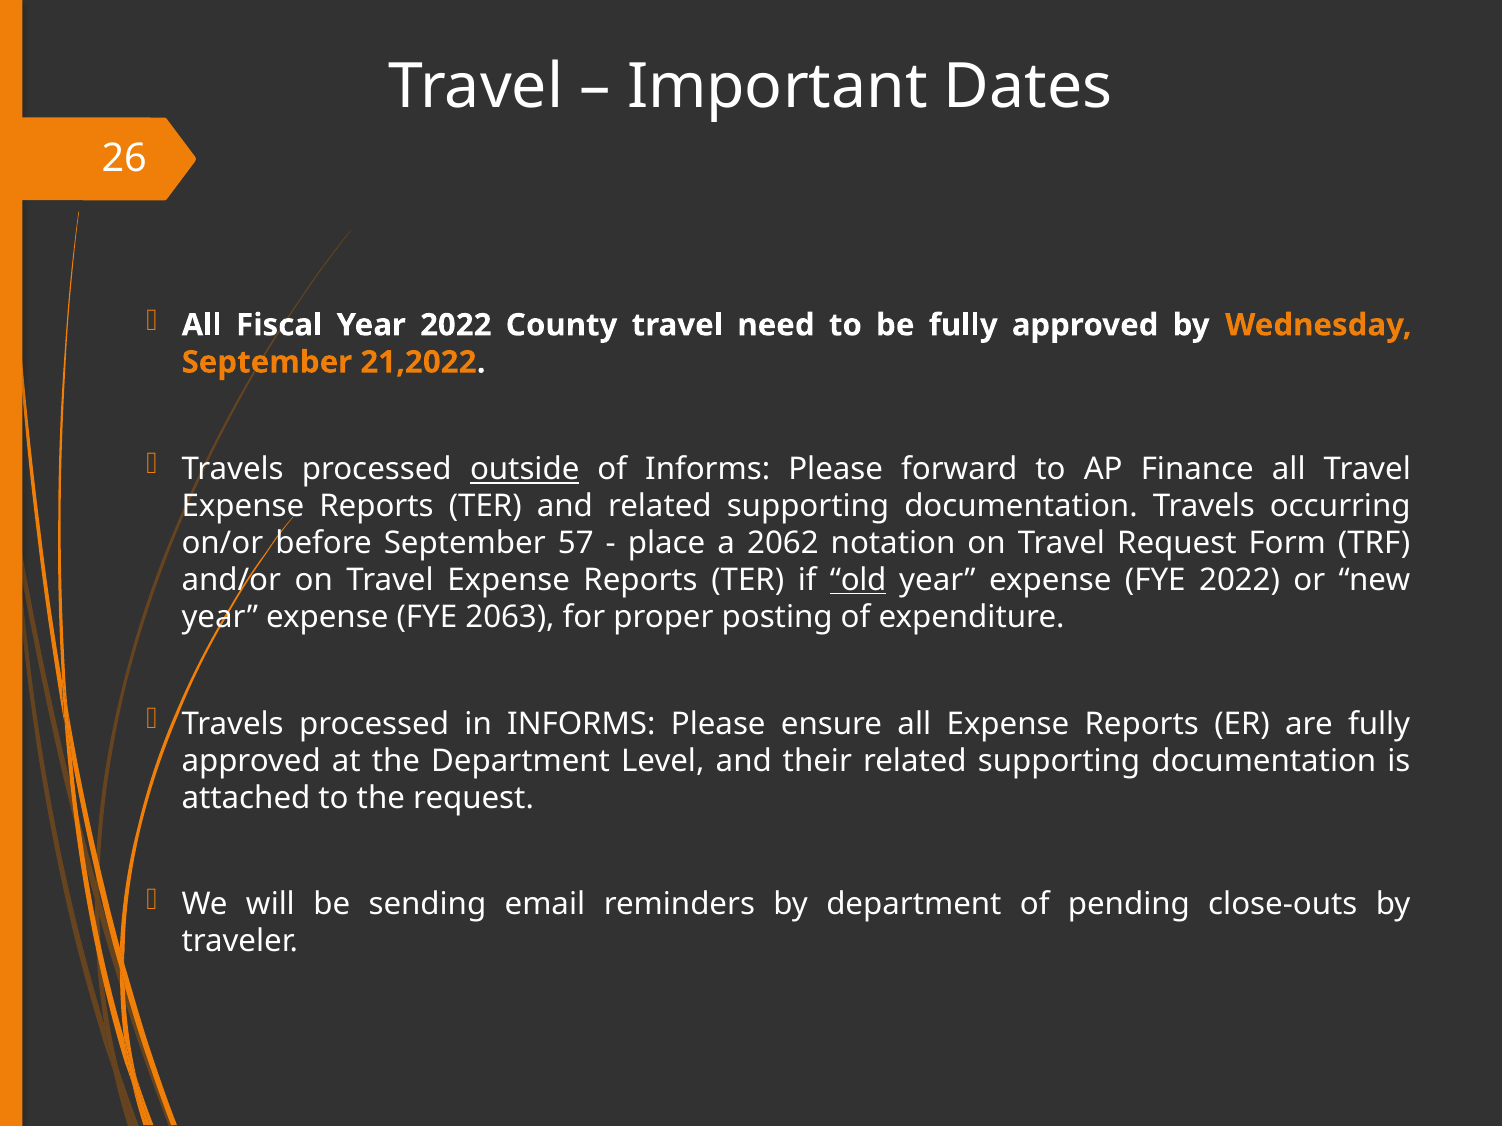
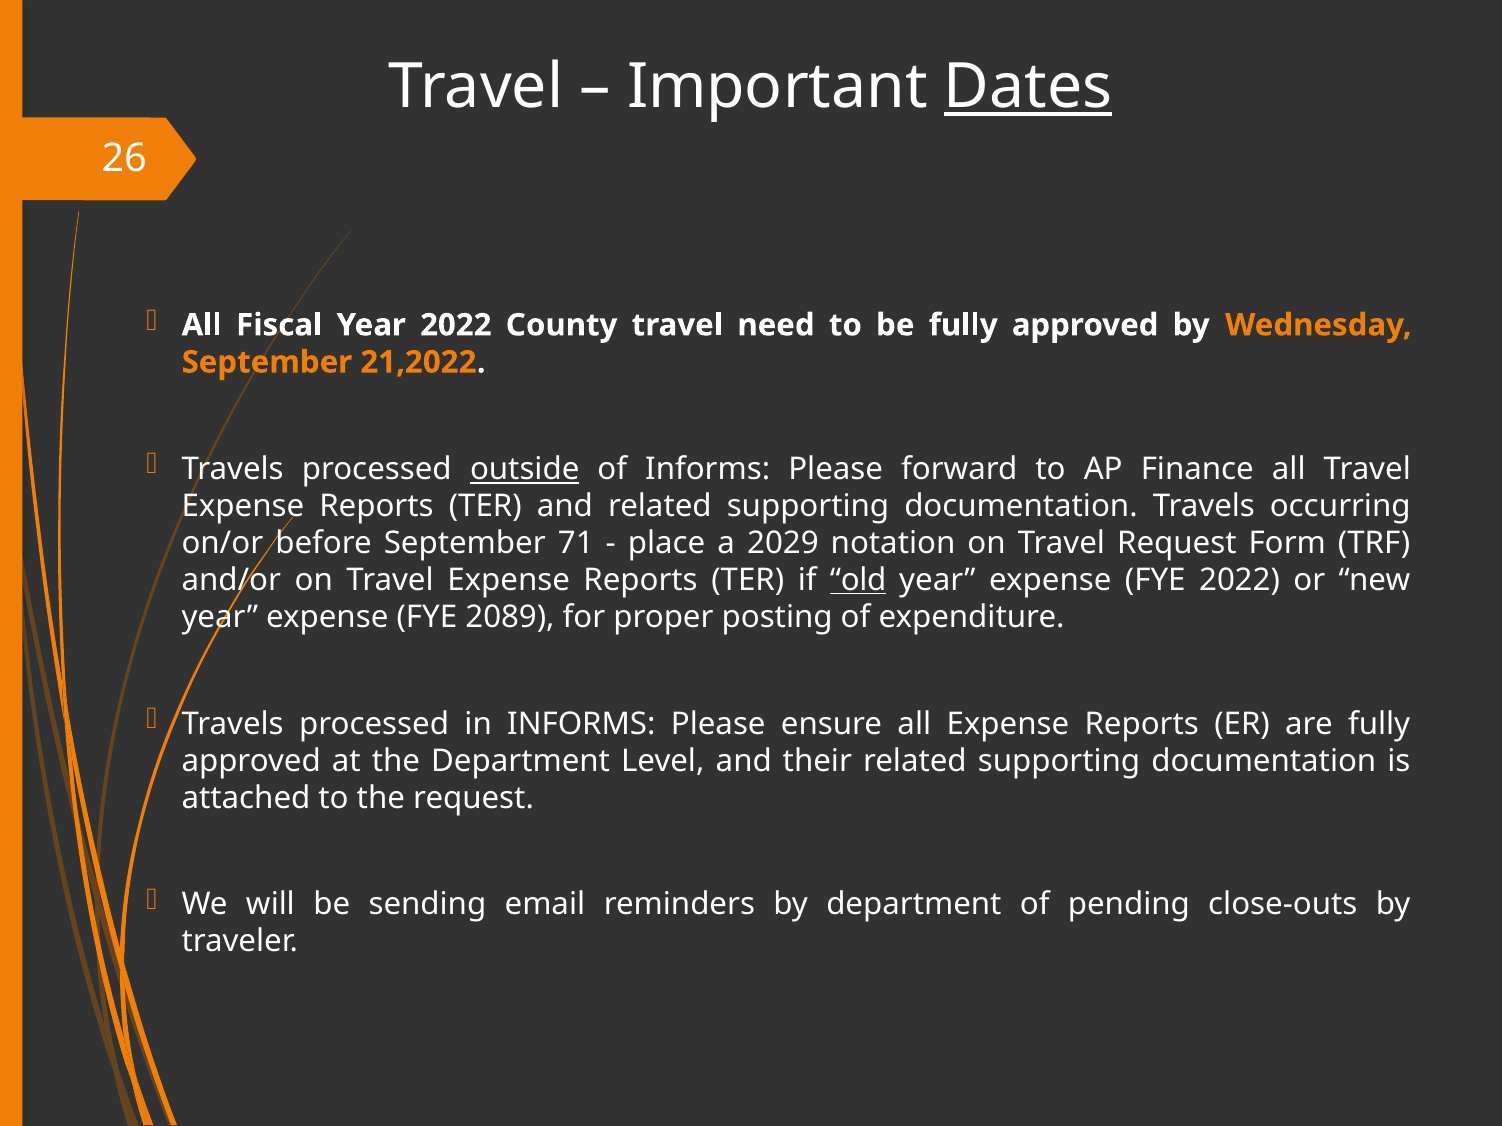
Dates underline: none -> present
57: 57 -> 71
2062: 2062 -> 2029
2063: 2063 -> 2089
